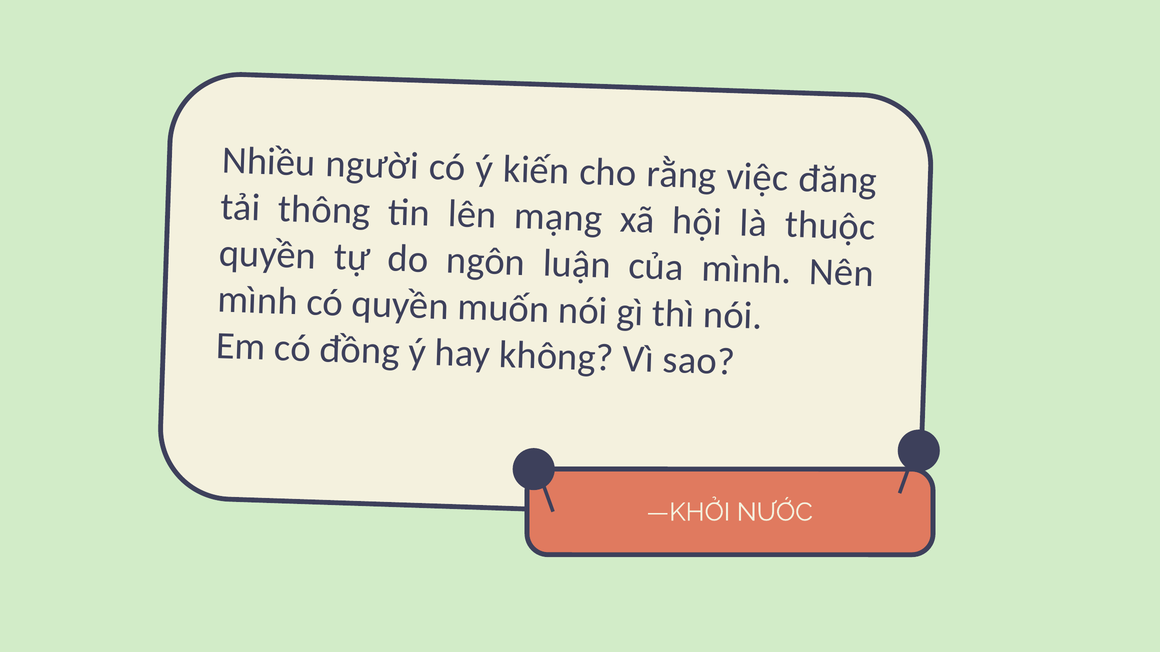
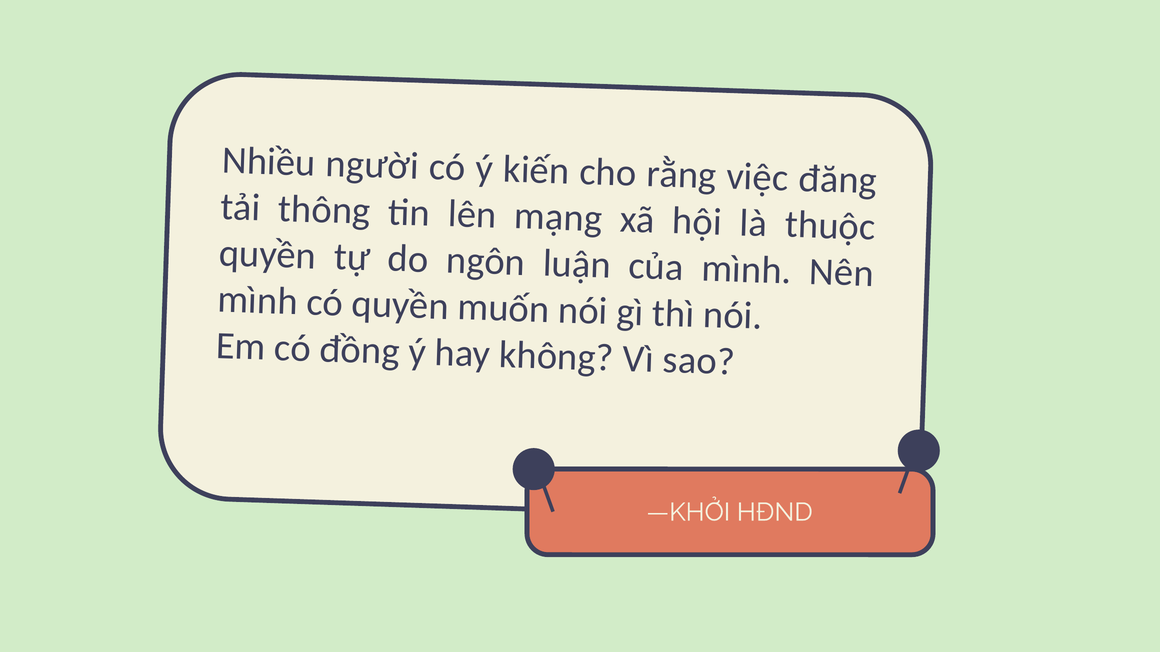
NƯỚC: NƯỚC -> HĐND
